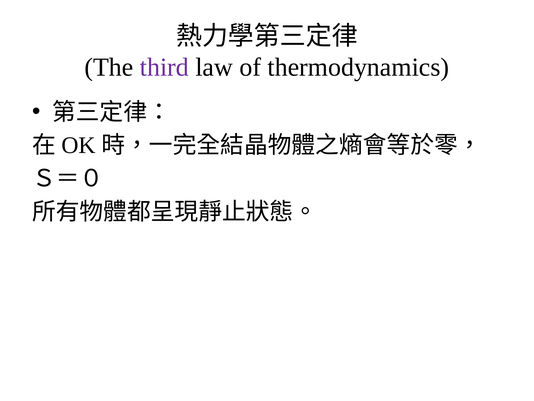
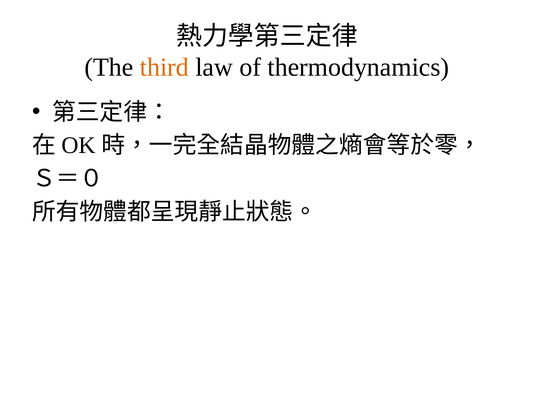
third colour: purple -> orange
